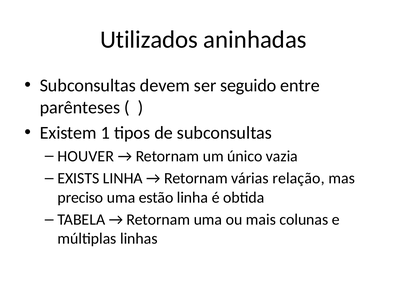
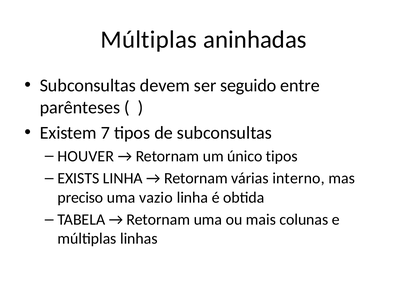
Utilizados at (149, 39): Utilizados -> Múltiplas
1: 1 -> 7
único vazia: vazia -> tipos
relação: relação -> interno
estão: estão -> vazio
